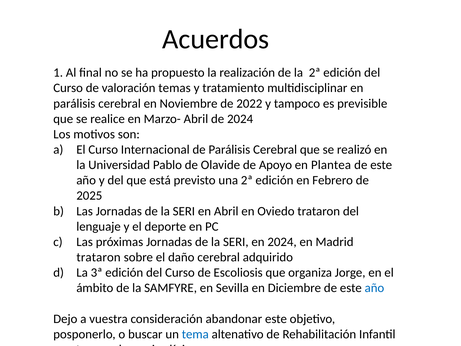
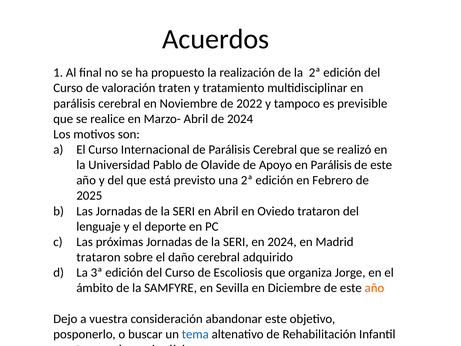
temas: temas -> traten
Plantea at (331, 165): Plantea -> Parálisis
año at (374, 288) colour: blue -> orange
